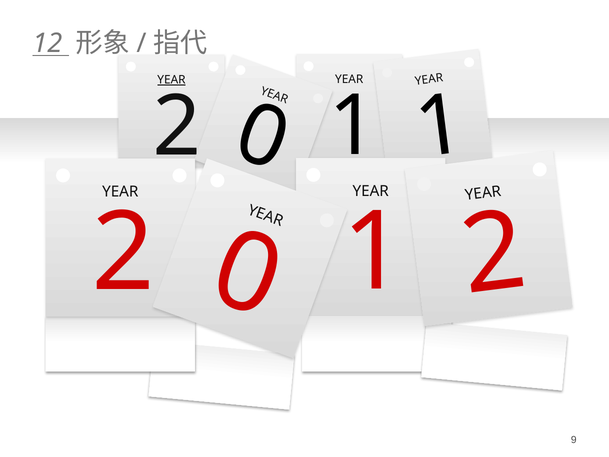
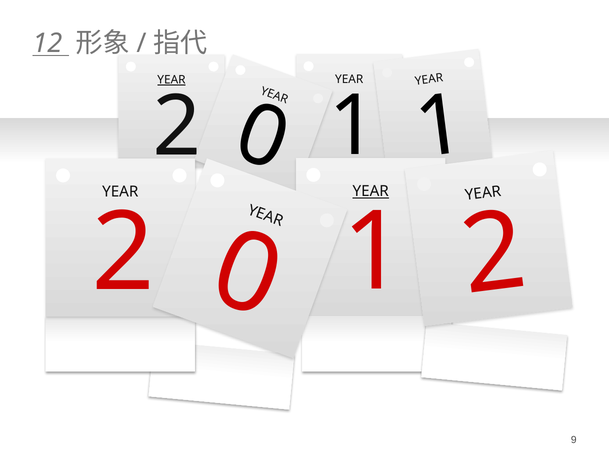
YEAR at (371, 191) underline: none -> present
